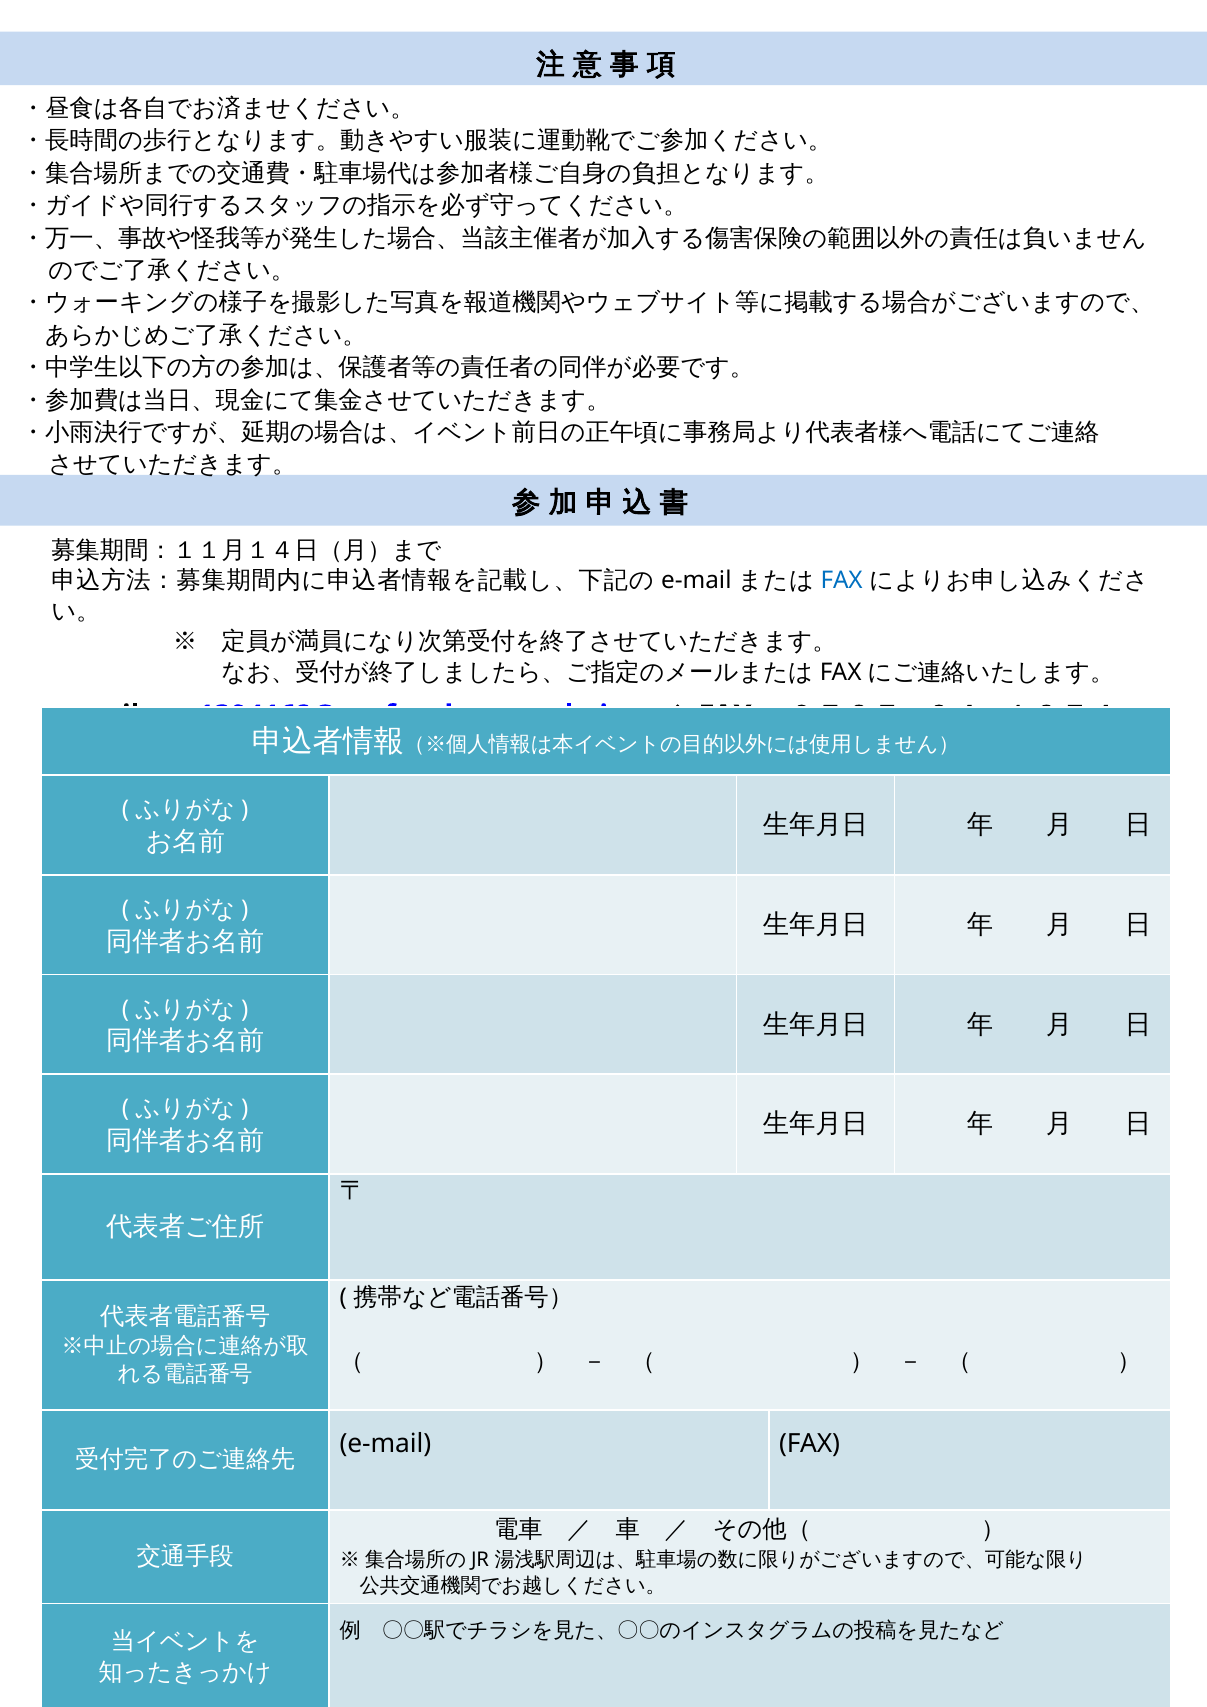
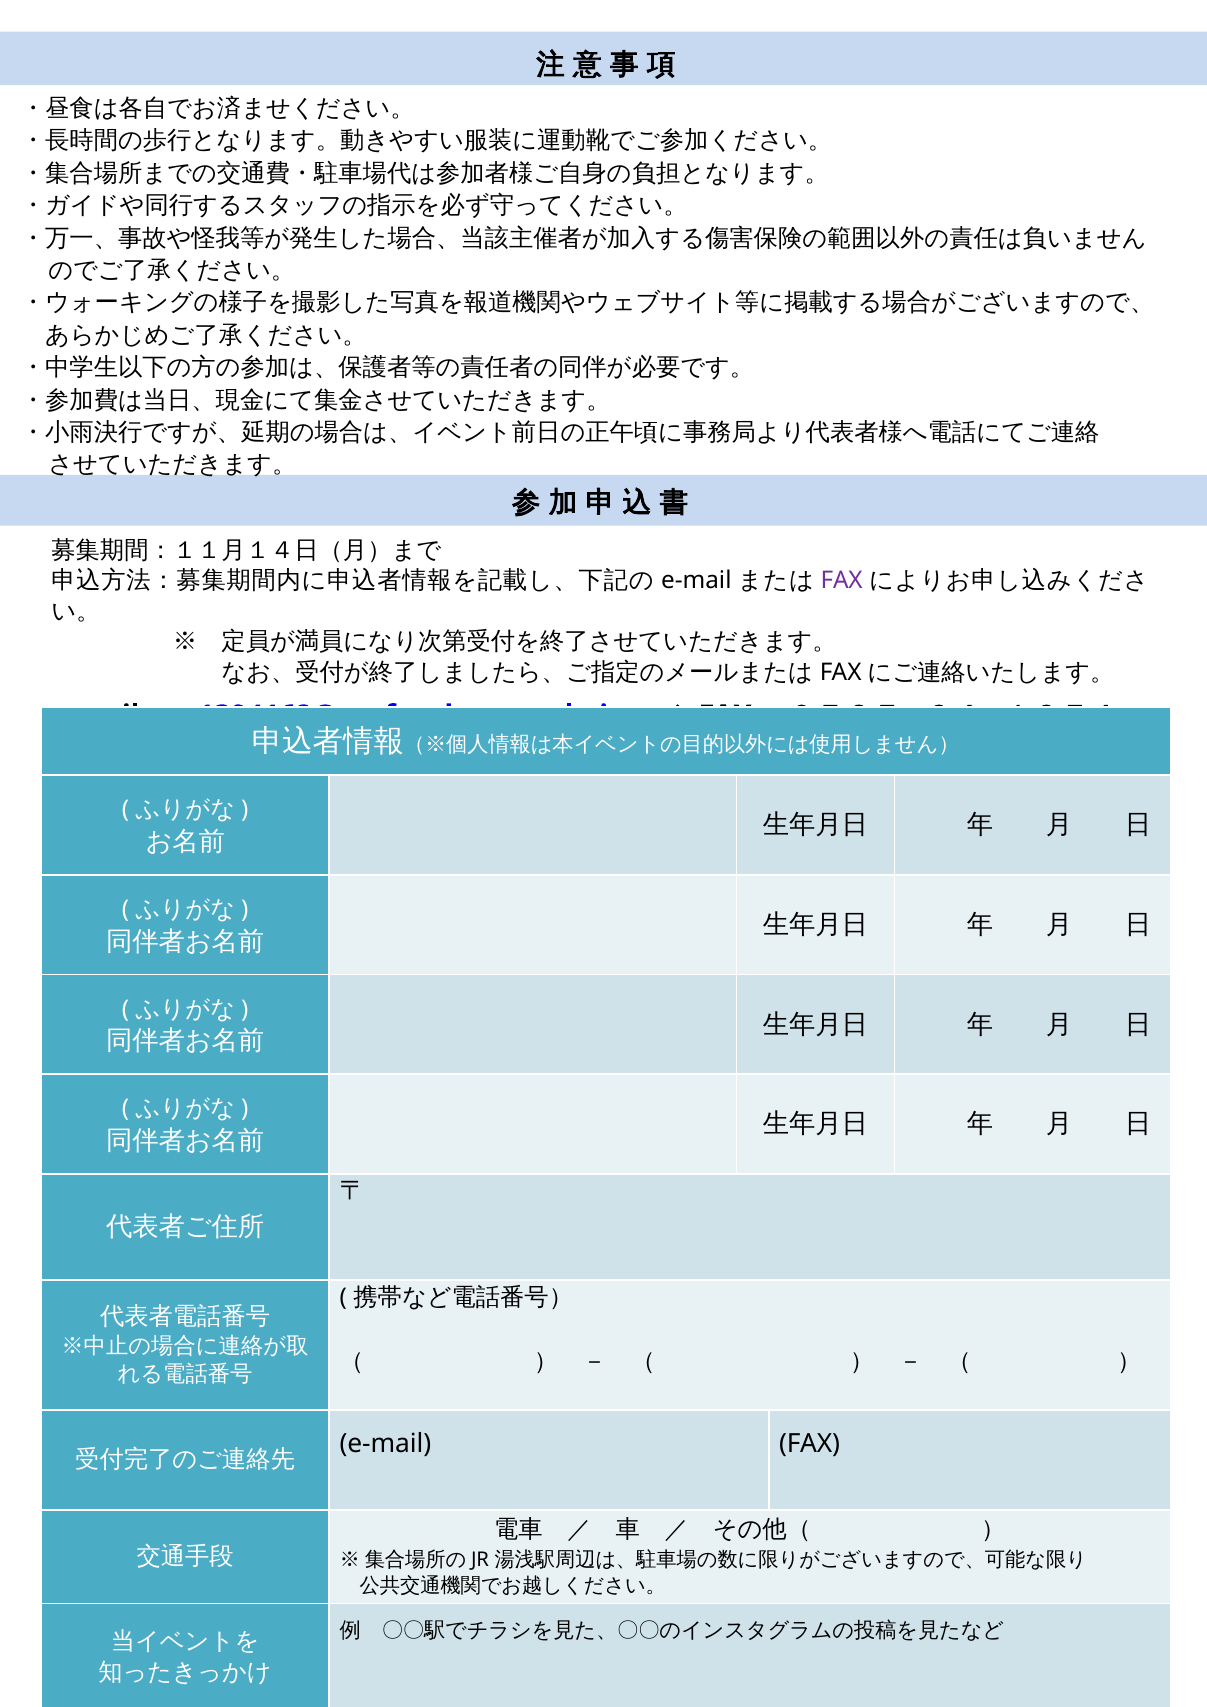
FAX at (842, 581) colour: blue -> purple
